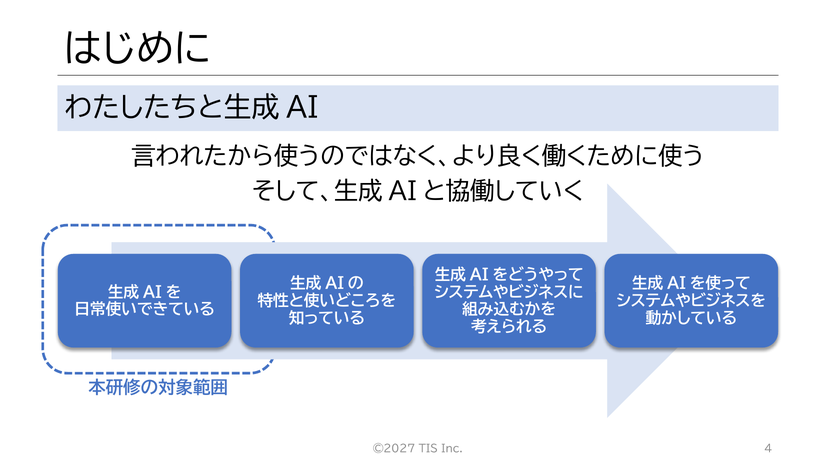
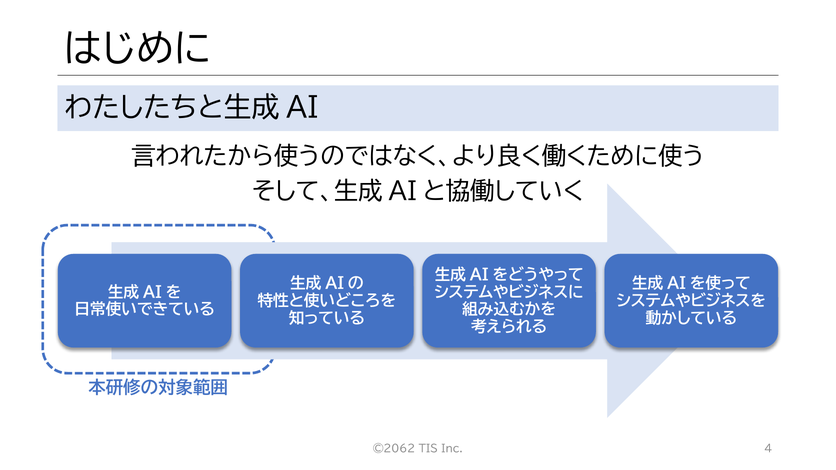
©2027: ©2027 -> ©2062
